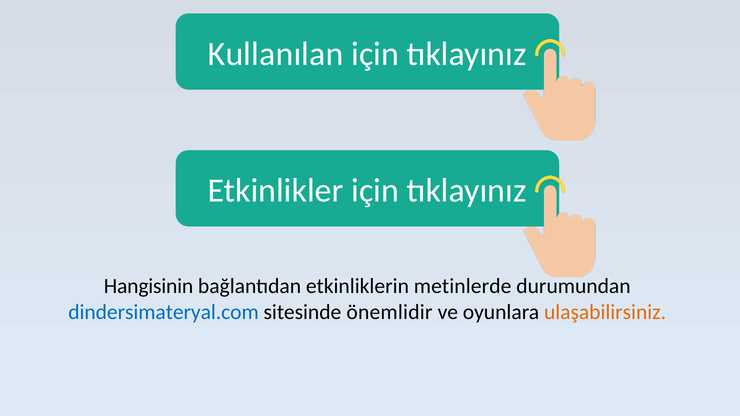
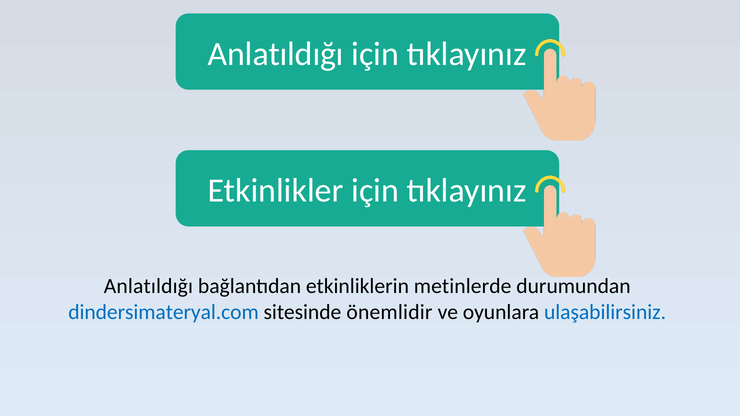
Kullanılan at (276, 54): Kullanılan -> Anlatıldığı
Hangisinin at (149, 286): Hangisinin -> Anlatıldığı
ulaşabilirsiniz colour: orange -> blue
